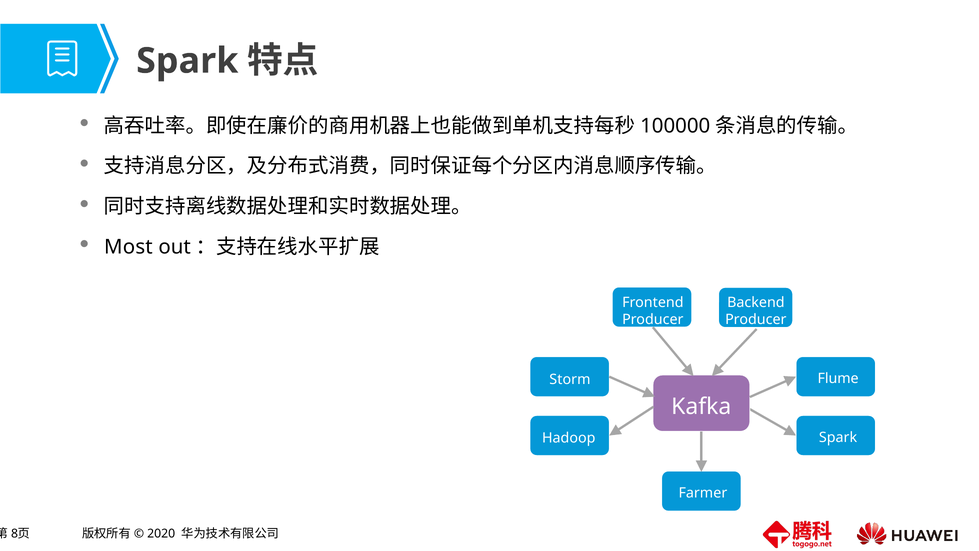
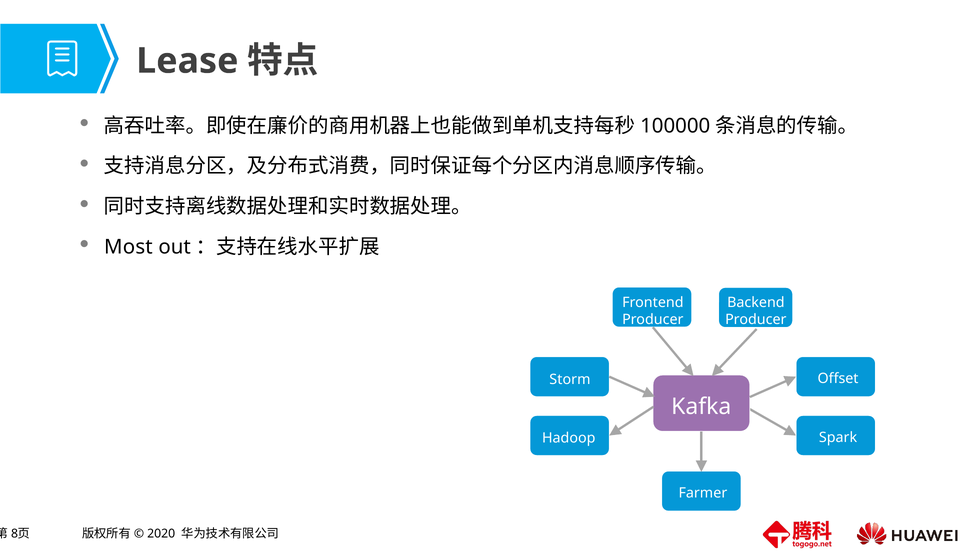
Spark at (187, 61): Spark -> Lease
Flume: Flume -> Offset
